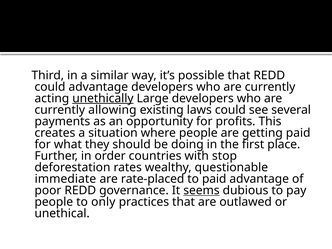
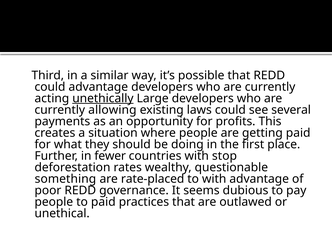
order: order -> fewer
immediate: immediate -> something
to paid: paid -> with
seems underline: present -> none
to only: only -> paid
